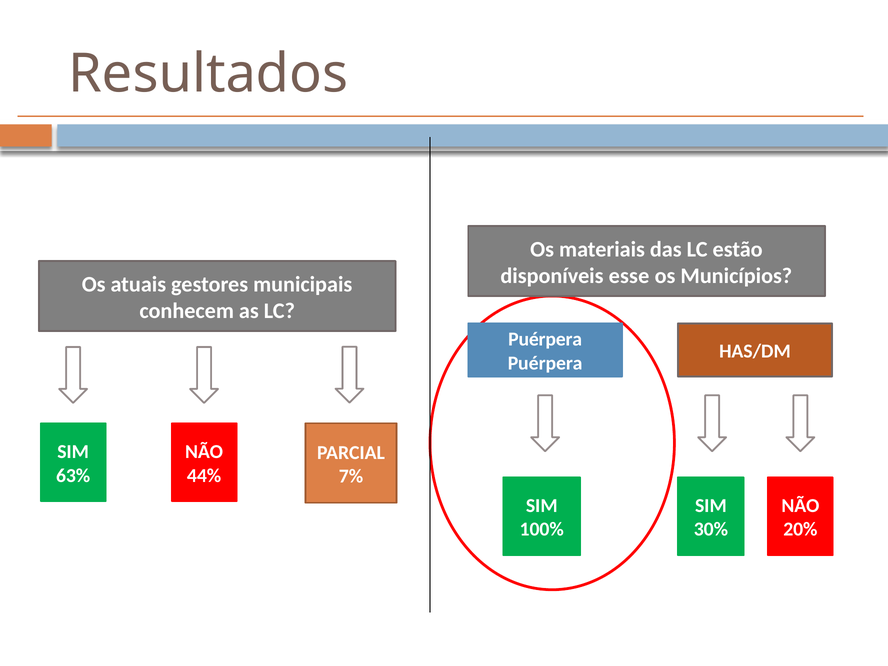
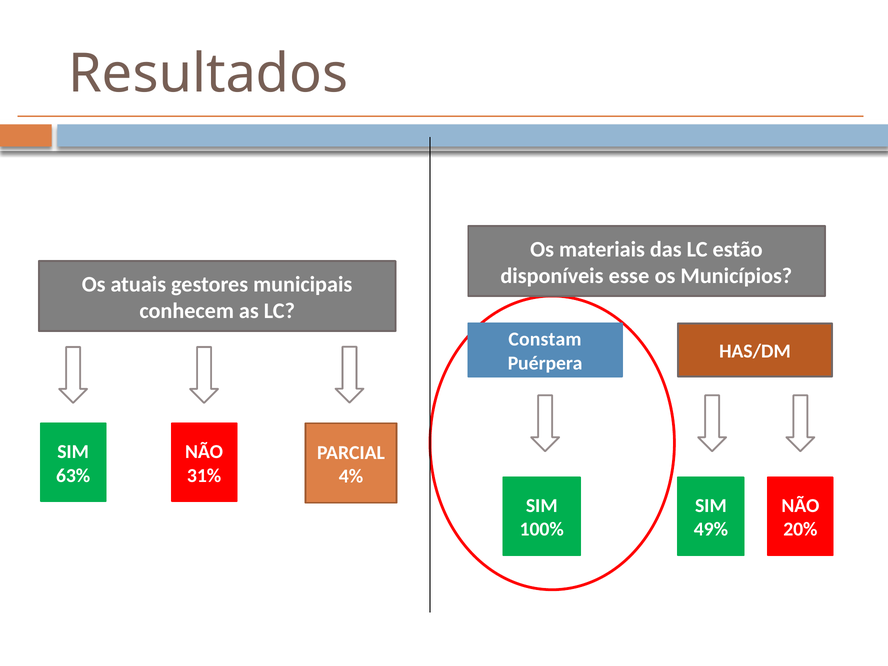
Puérpera at (545, 339): Puérpera -> Constam
44%: 44% -> 31%
7%: 7% -> 4%
30%: 30% -> 49%
